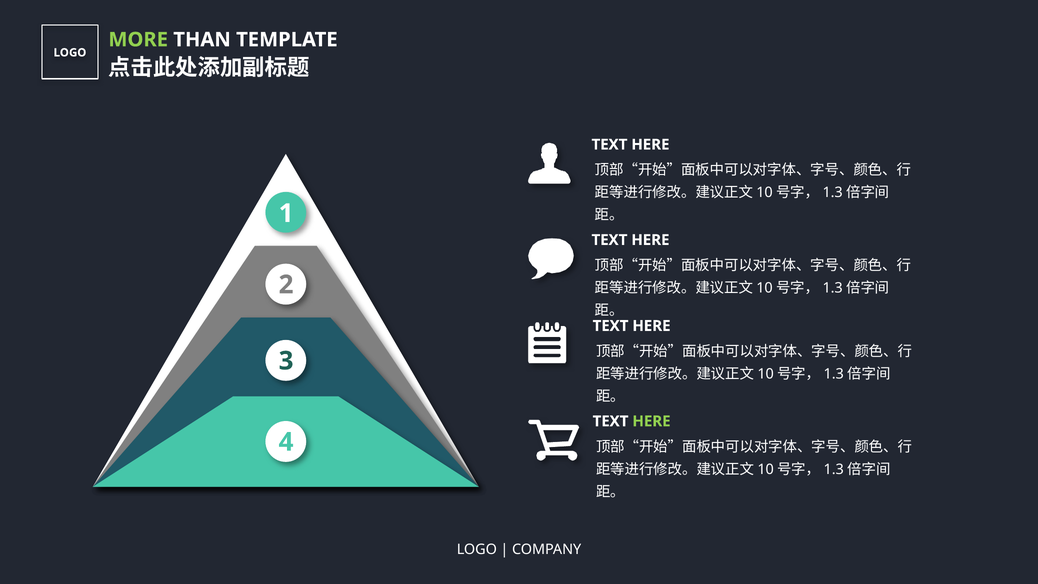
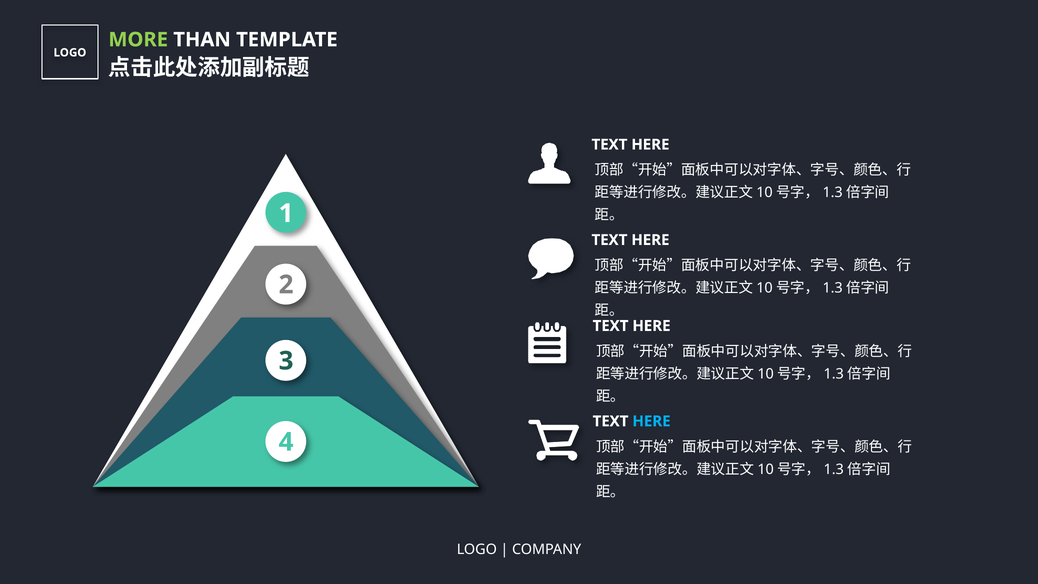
HERE at (651, 421) colour: light green -> light blue
